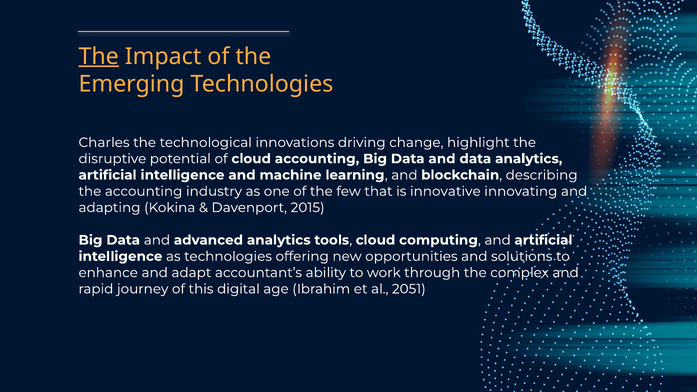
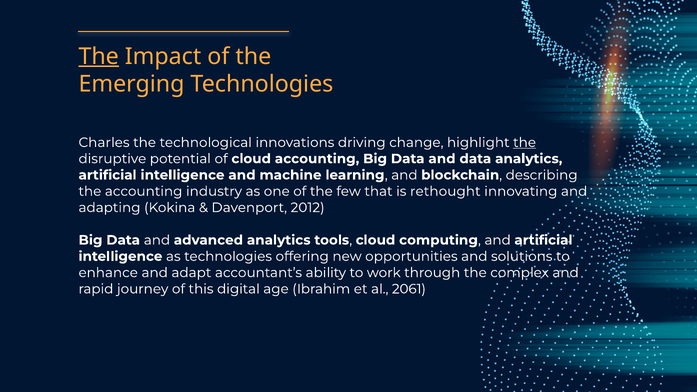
the at (525, 143) underline: none -> present
innovative: innovative -> rethought
2015: 2015 -> 2012
2051: 2051 -> 2061
